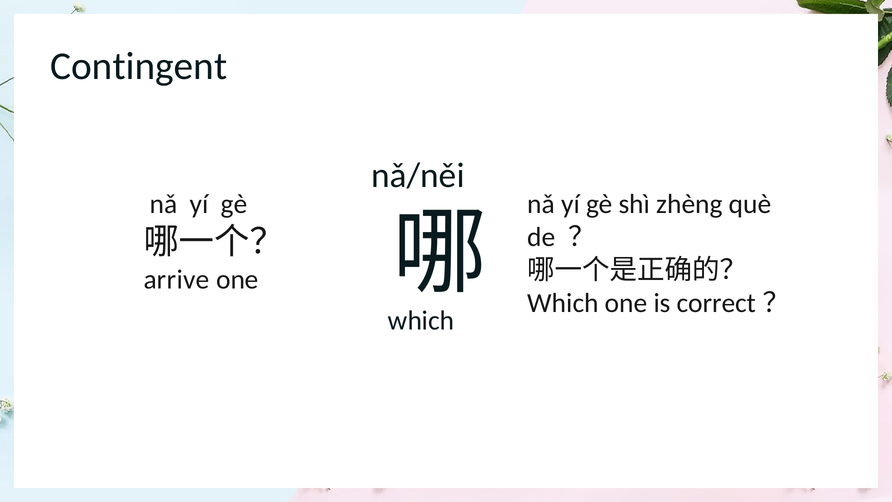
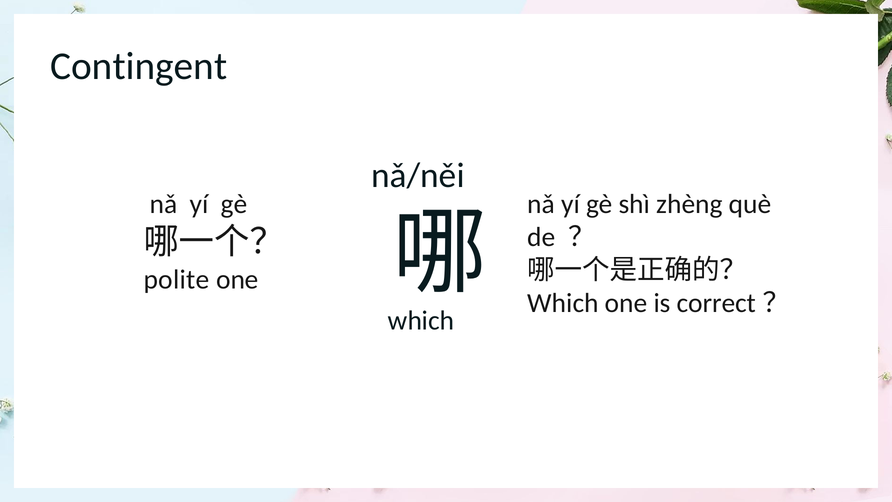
arrive: arrive -> polite
